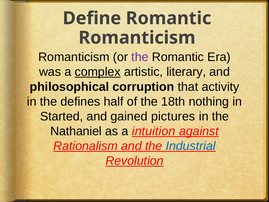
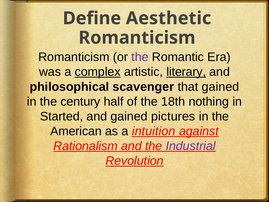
Define Romantic: Romantic -> Aesthetic
literary underline: none -> present
corruption: corruption -> scavenger
that activity: activity -> gained
defines: defines -> century
Nathaniel: Nathaniel -> American
Industrial colour: blue -> purple
